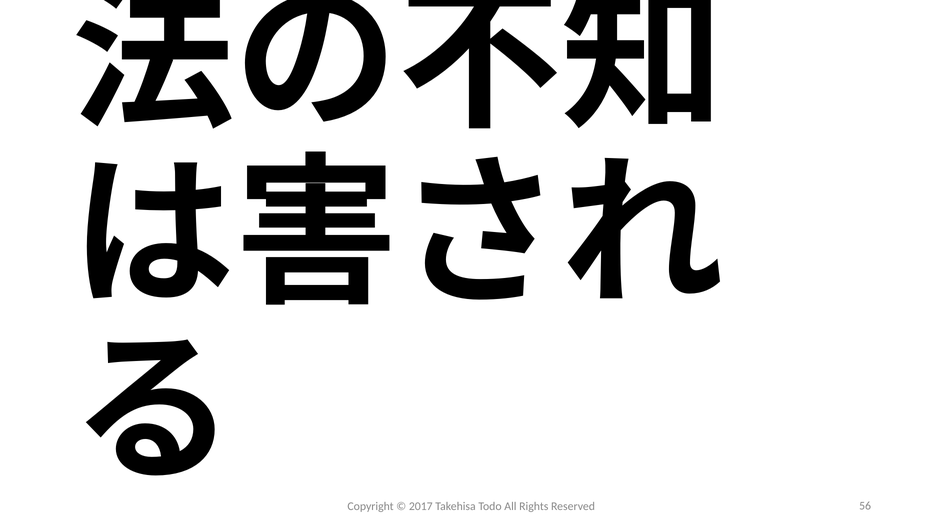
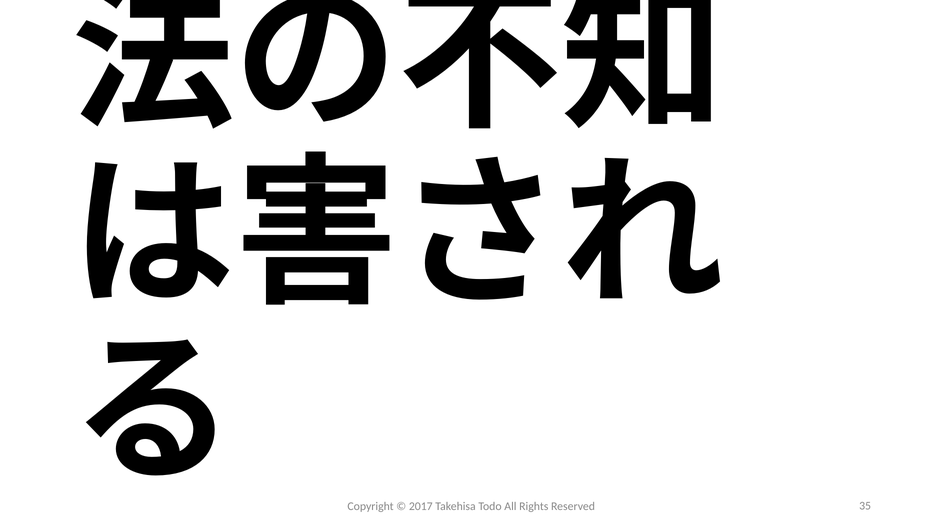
56: 56 -> 35
